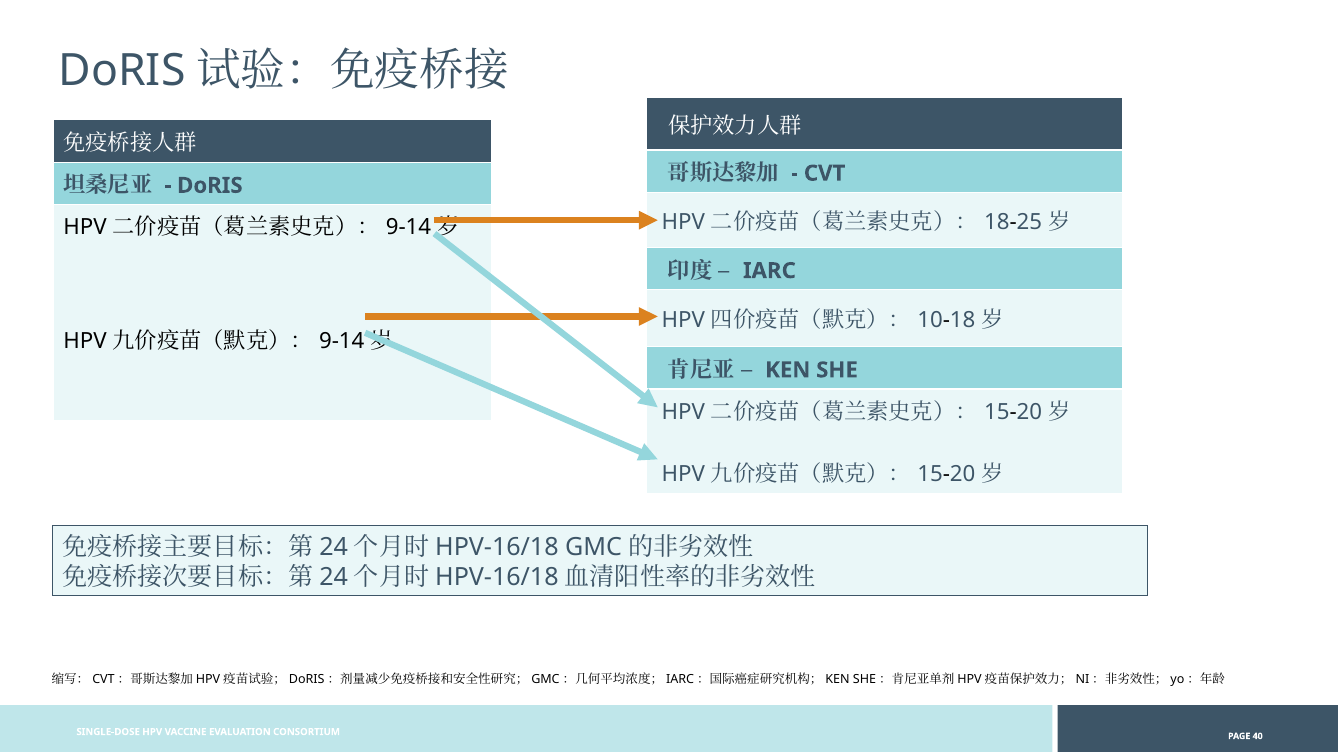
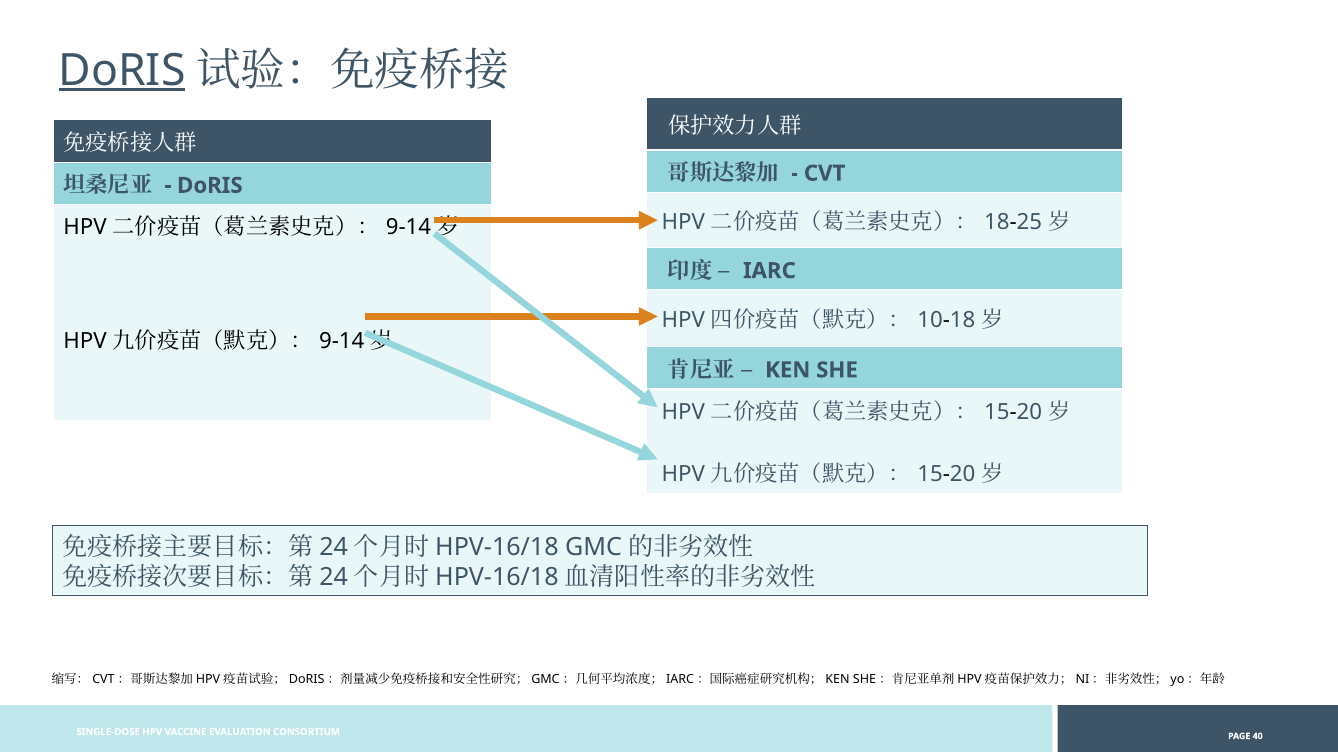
DoRIS at (122, 71) underline: none -> present
